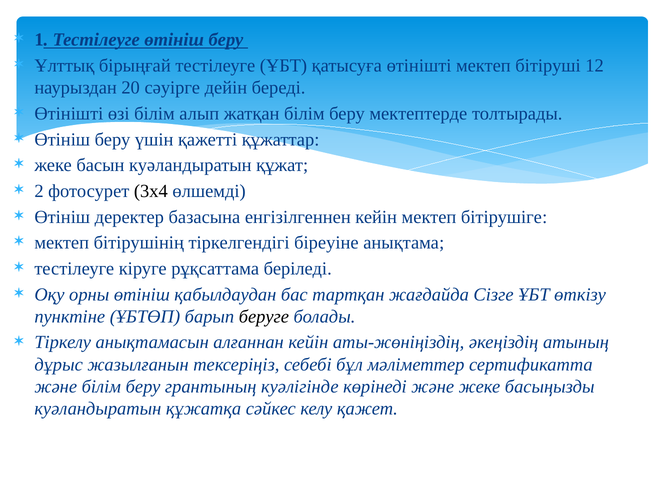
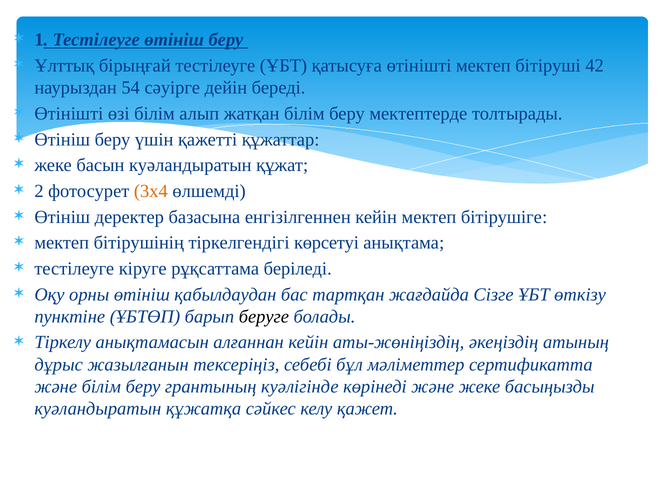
12: 12 -> 42
20: 20 -> 54
3х4 colour: black -> orange
біреуіне: біреуіне -> көрсетуі
